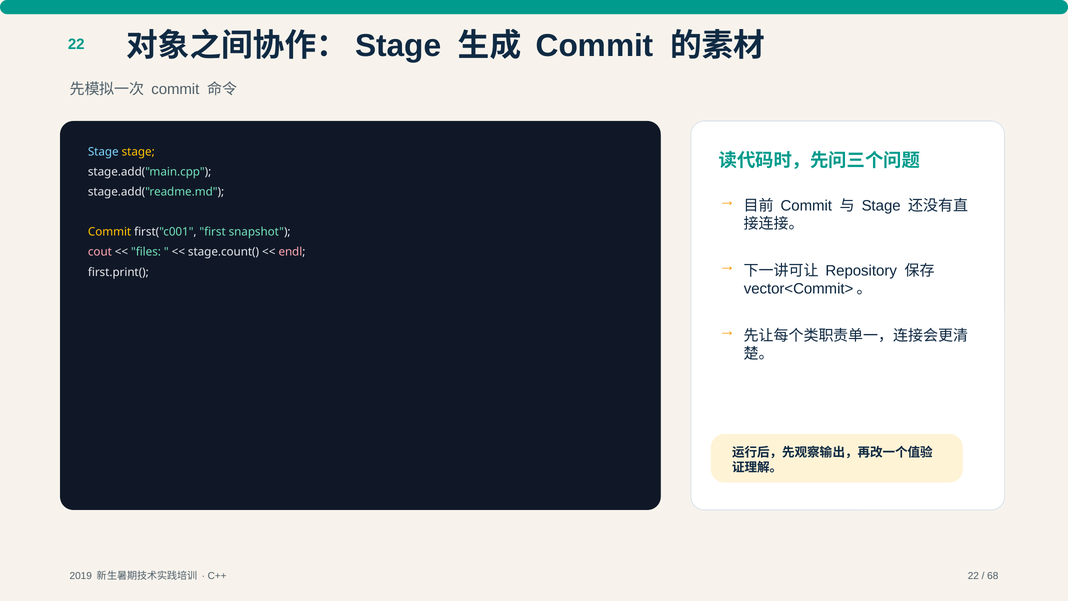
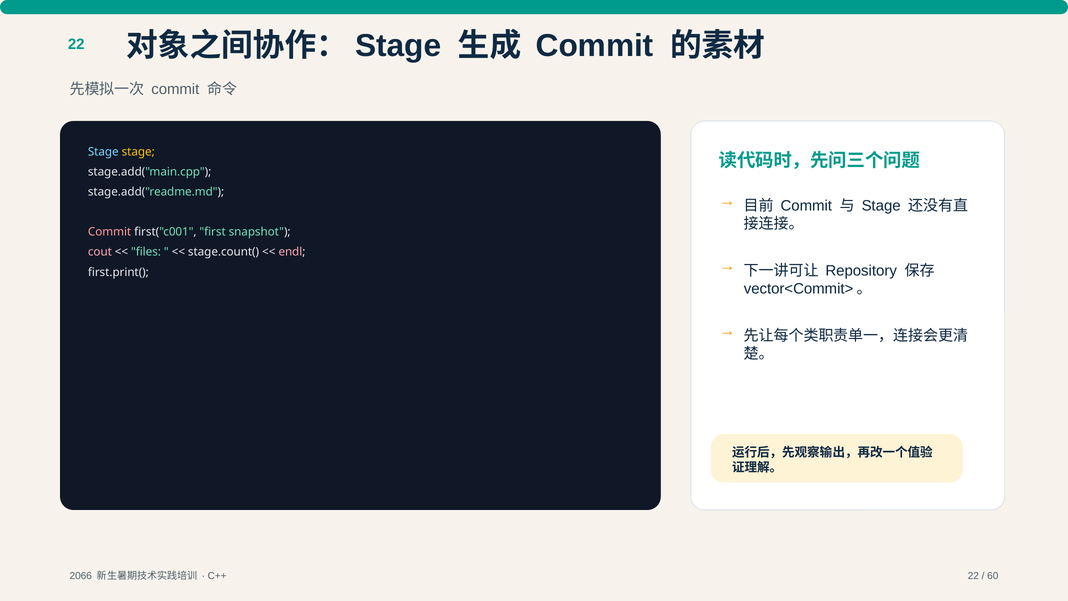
Commit at (110, 232) colour: yellow -> pink
2019: 2019 -> 2066
68: 68 -> 60
